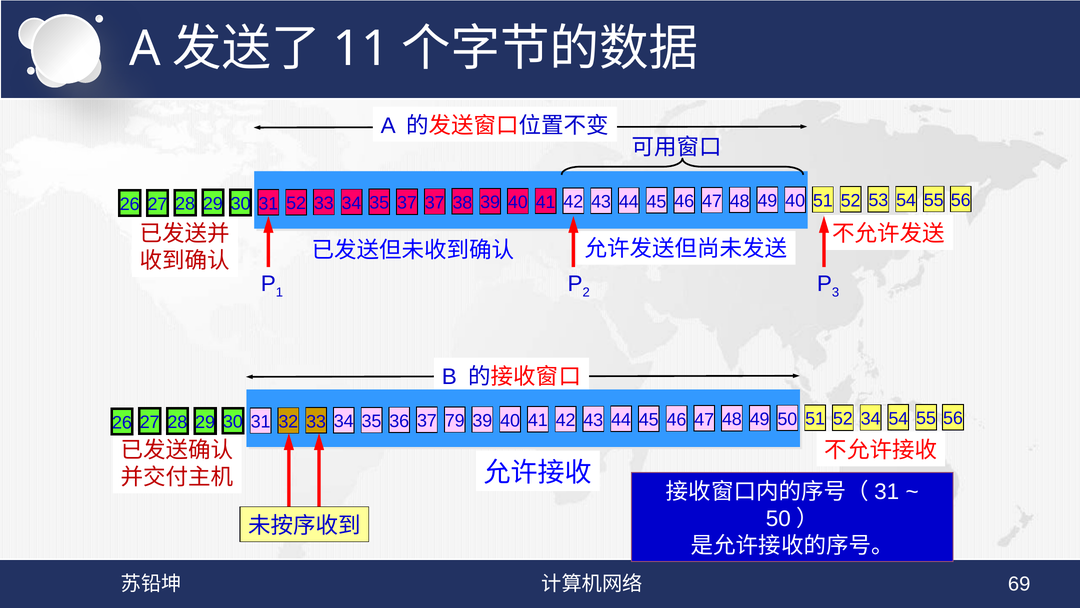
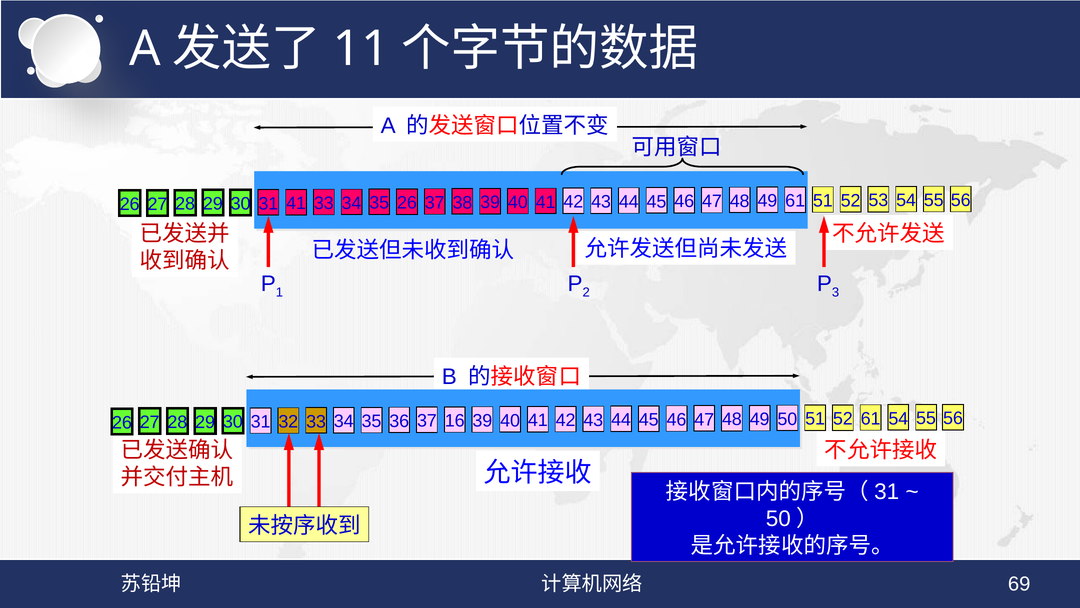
31 52: 52 -> 41
35 37: 37 -> 26
49 40: 40 -> 61
79: 79 -> 16
52 34: 34 -> 61
